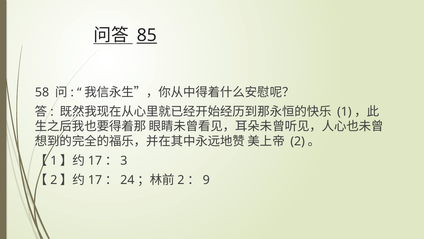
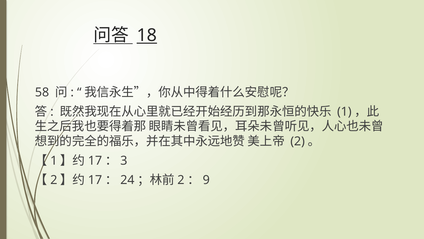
85: 85 -> 18
